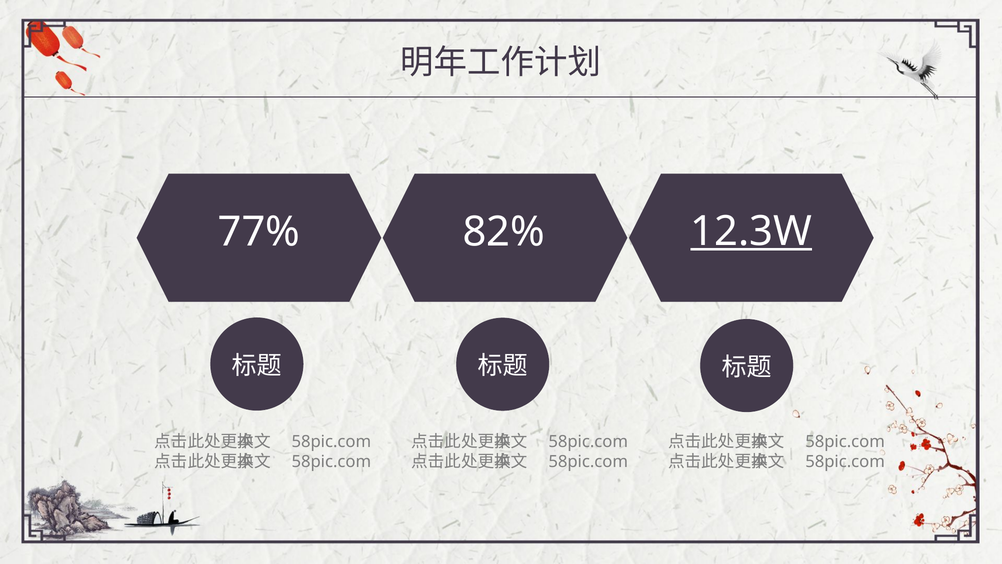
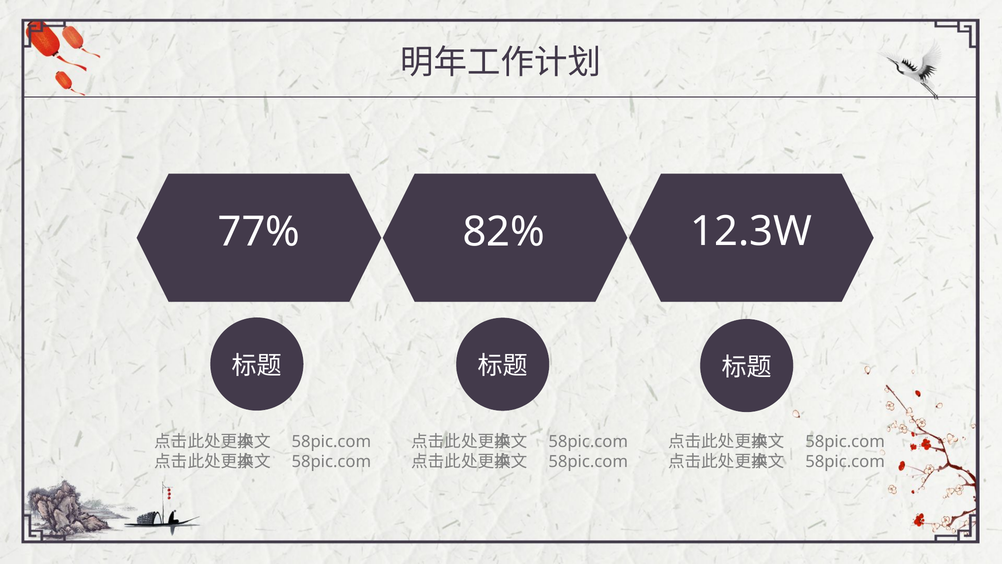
12.3W underline: present -> none
